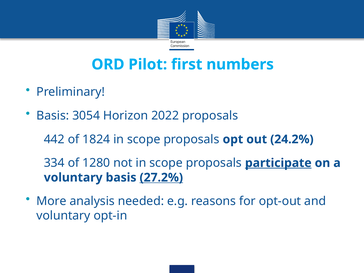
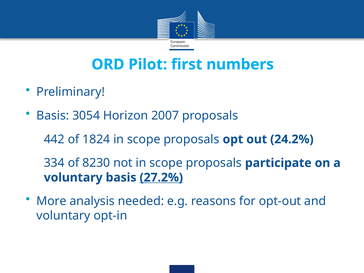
2022: 2022 -> 2007
1280: 1280 -> 8230
participate underline: present -> none
